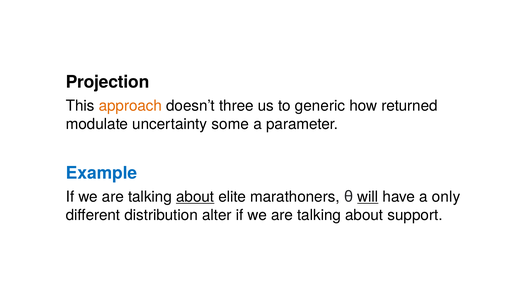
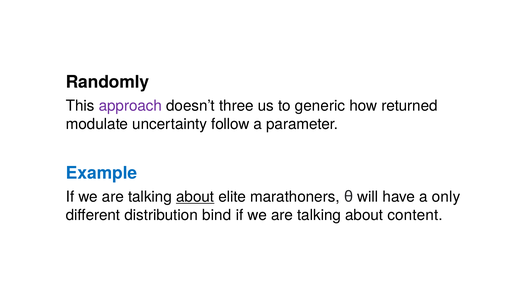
Projection: Projection -> Randomly
approach colour: orange -> purple
some: some -> follow
will underline: present -> none
alter: alter -> bind
support: support -> content
